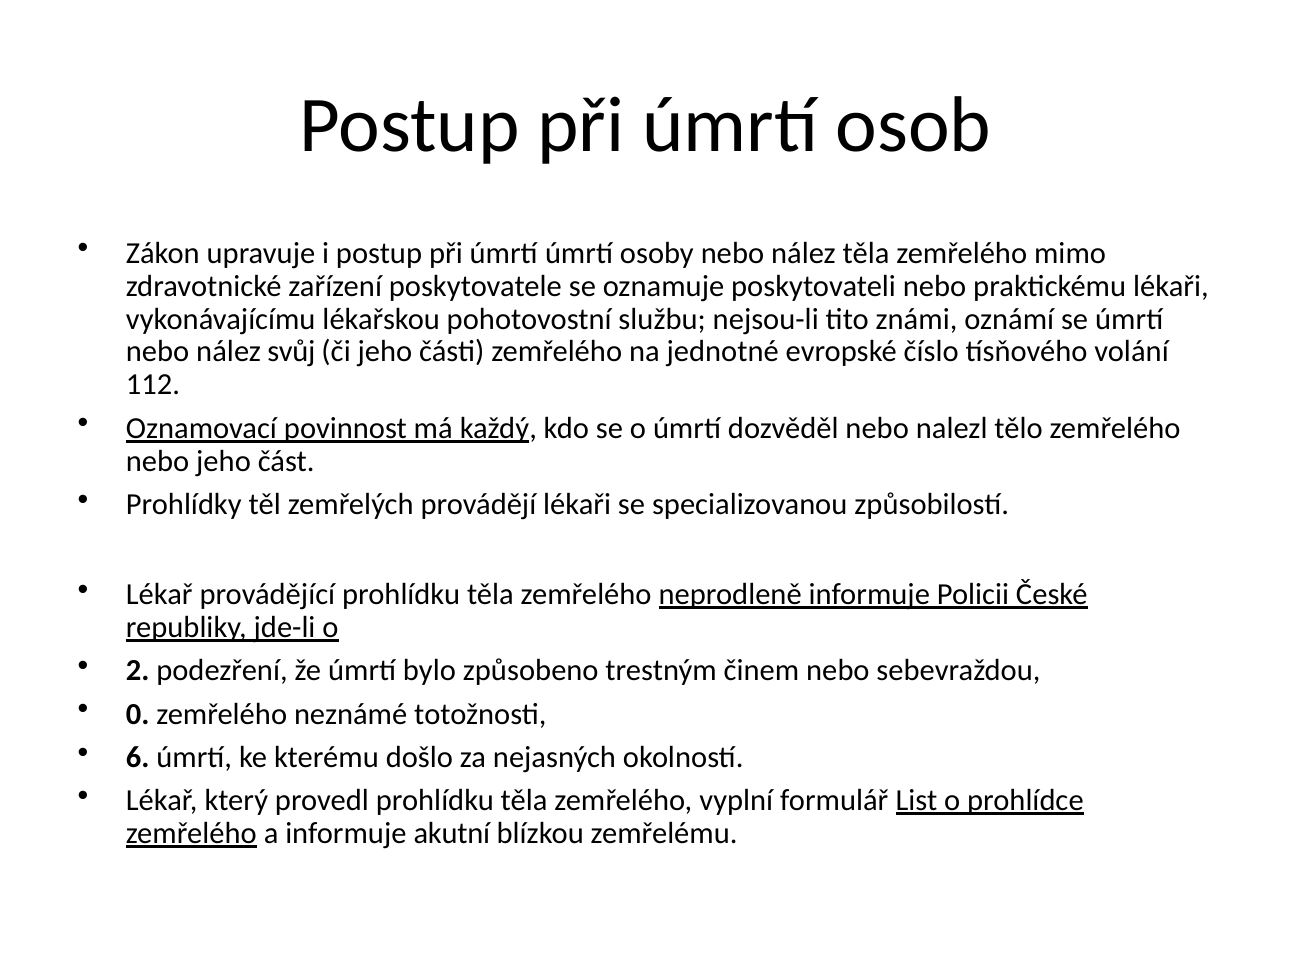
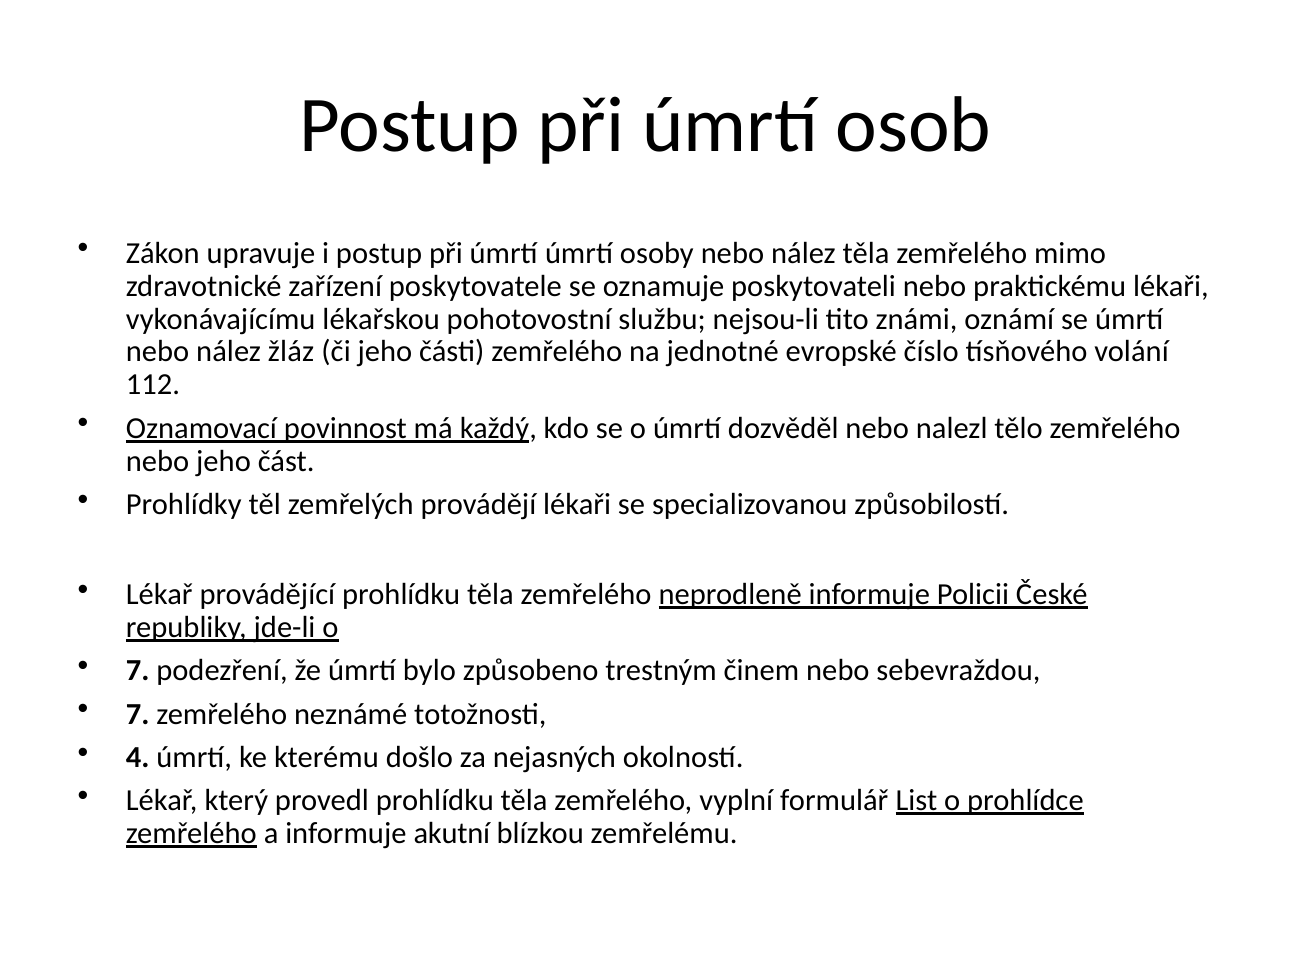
svůj: svůj -> žláz
2 at (138, 671): 2 -> 7
0 at (138, 714): 0 -> 7
6: 6 -> 4
